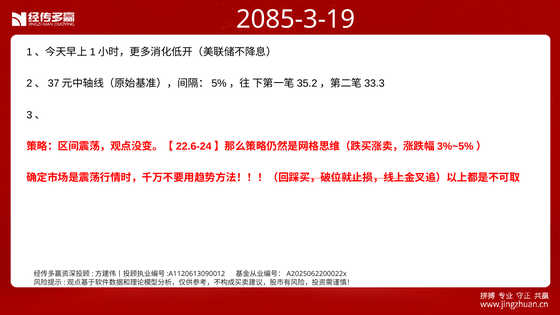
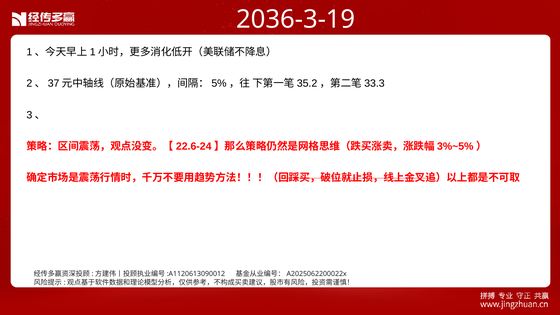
2085-3-19: 2085-3-19 -> 2036-3-19
